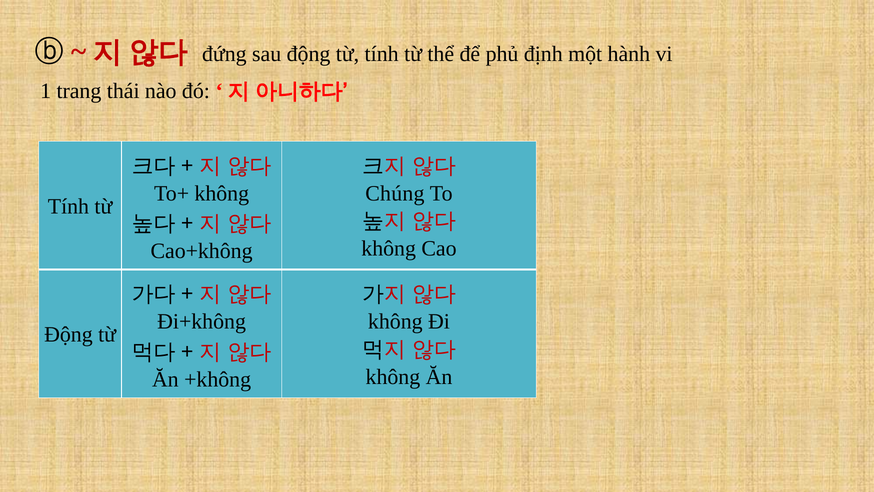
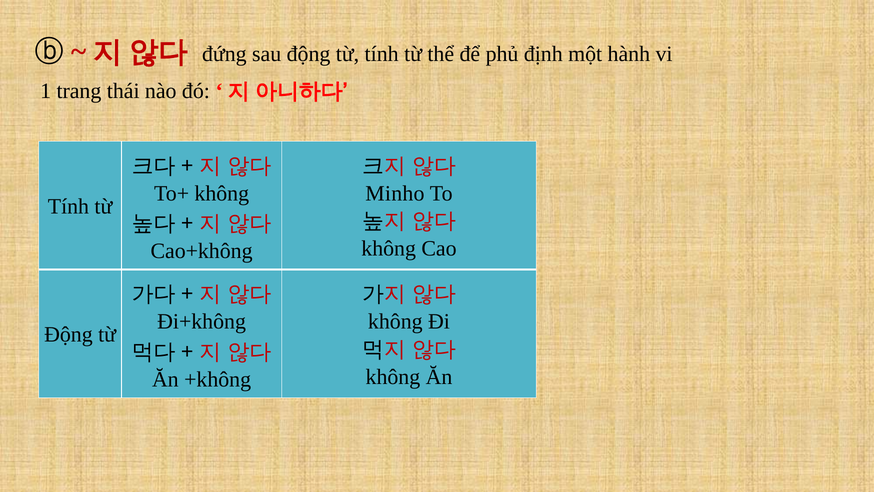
Chúng: Chúng -> Minho
